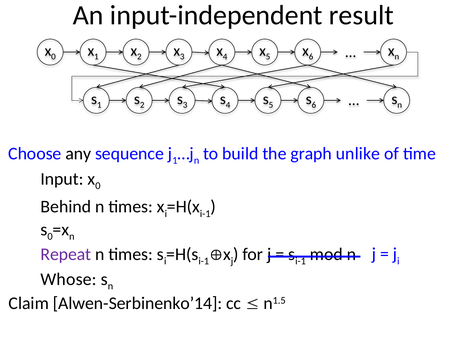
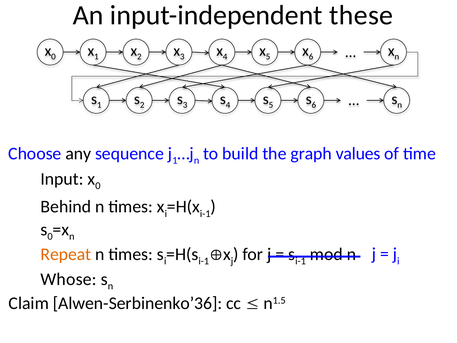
result: result -> these
unlike: unlike -> values
Repeat colour: purple -> orange
Alwen-Serbinenko’14: Alwen-Serbinenko’14 -> Alwen-Serbinenko’36
